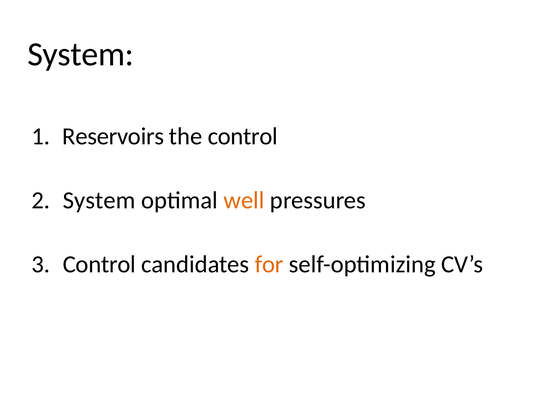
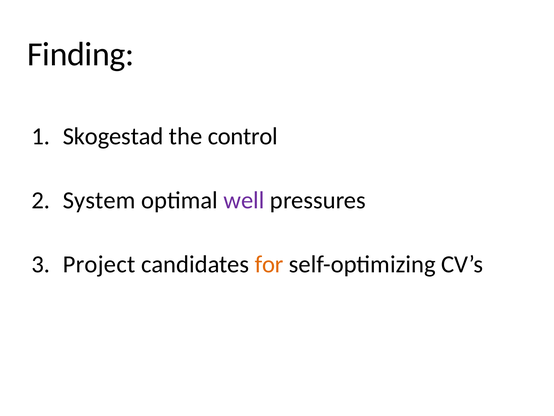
System at (81, 54): System -> Finding
Reservoirs: Reservoirs -> Skogestad
well colour: orange -> purple
Control at (99, 264): Control -> Project
